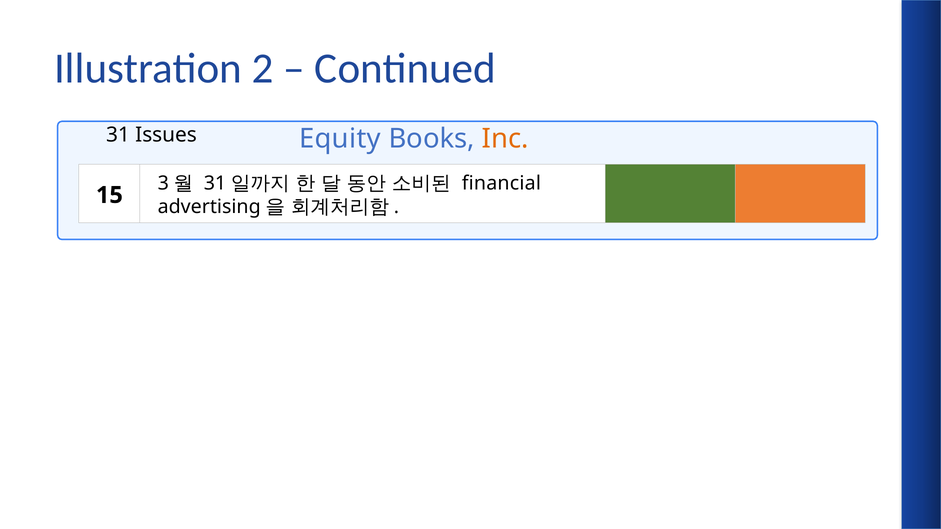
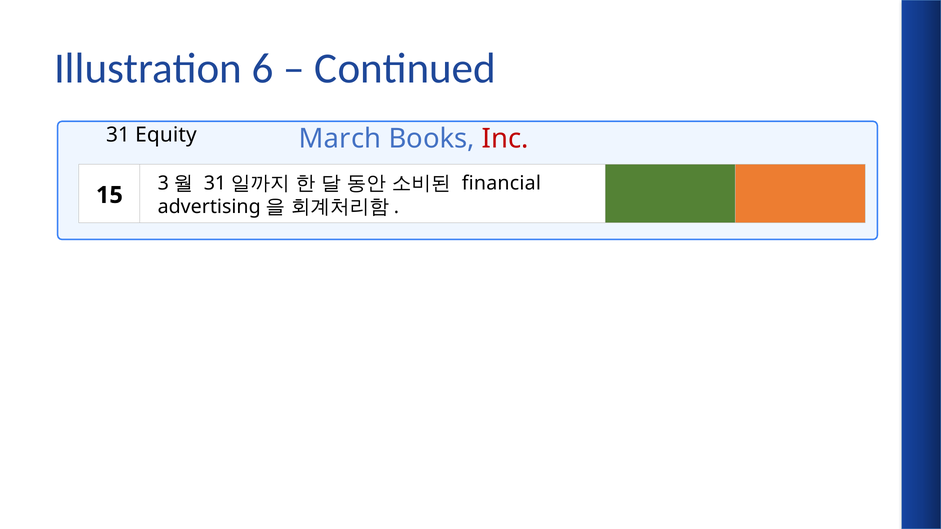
2: 2 -> 6
Issues: Issues -> Equity
Equity: Equity -> March
Inc colour: orange -> red
